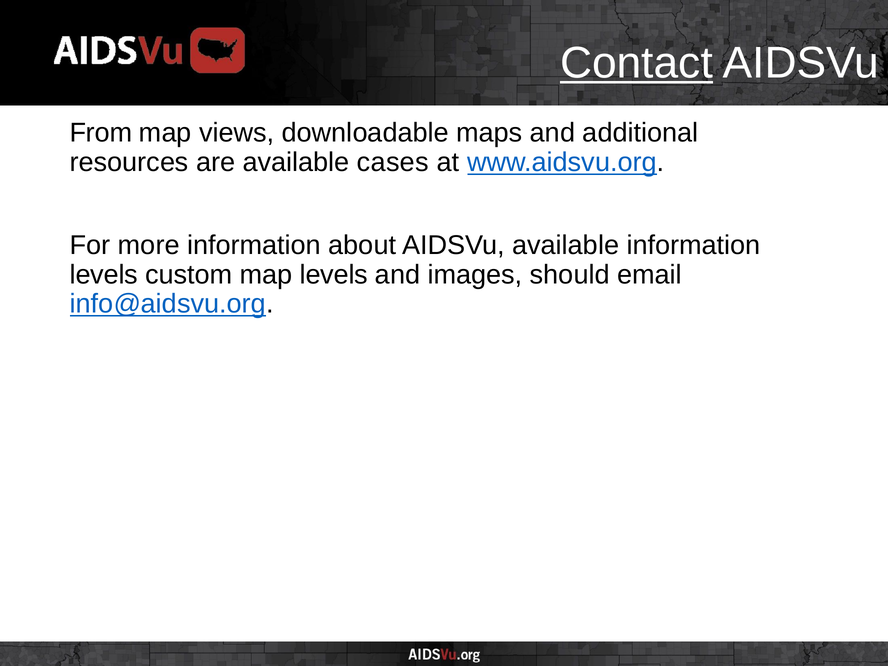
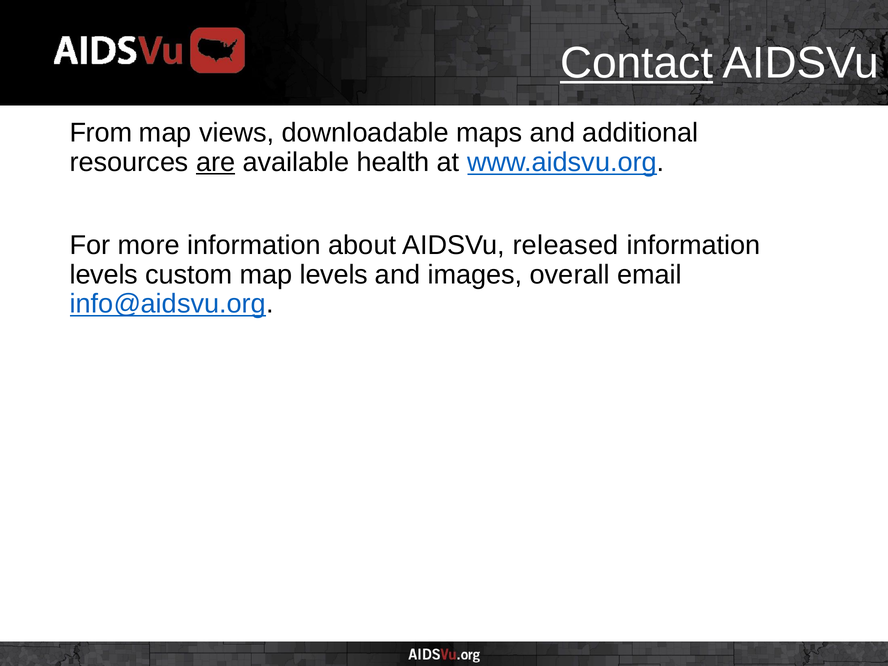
are underline: none -> present
cases: cases -> health
AIDSVu available: available -> released
should: should -> overall
